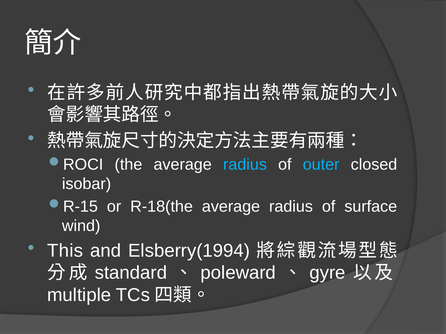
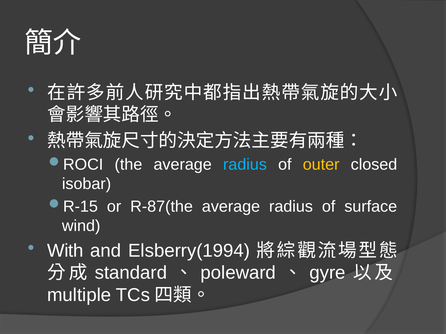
outer colour: light blue -> yellow
R-18(the: R-18(the -> R-87(the
This: This -> With
